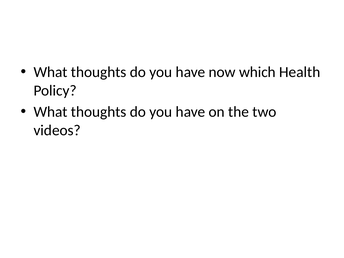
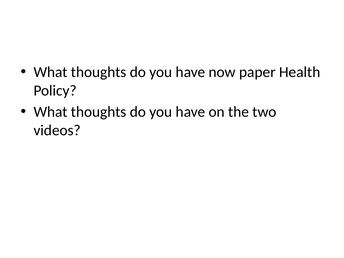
which: which -> paper
